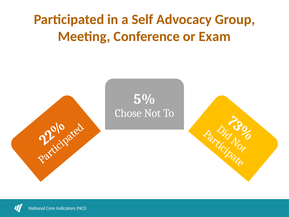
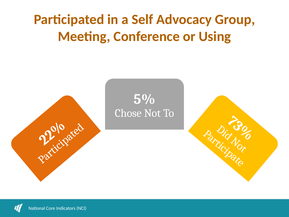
Exam: Exam -> Using
